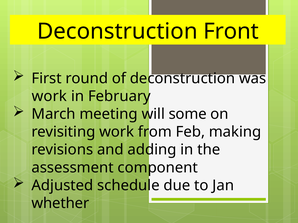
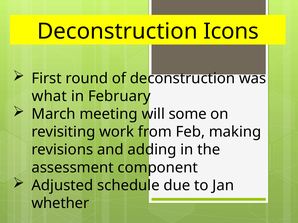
Front: Front -> Icons
work at (49, 96): work -> what
